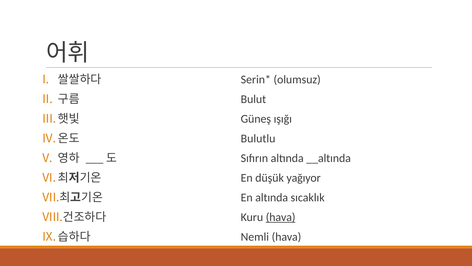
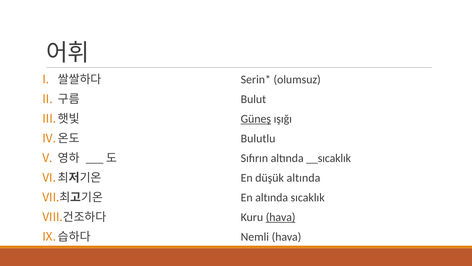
Güneş underline: none -> present
__altında: __altında -> __sıcaklık
düşük yağıyor: yağıyor -> altında
